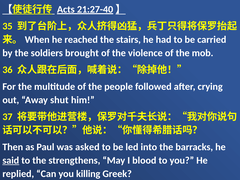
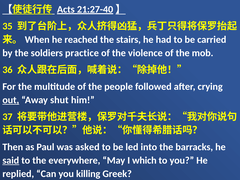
brought: brought -> practice
out underline: none -> present
strengthens: strengthens -> everywhere
blood: blood -> which
